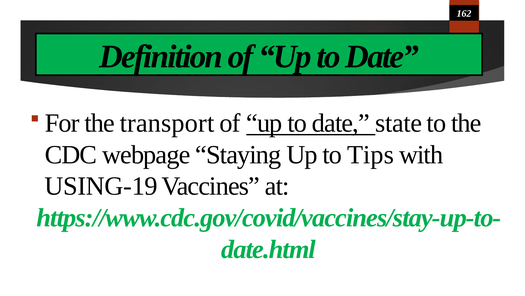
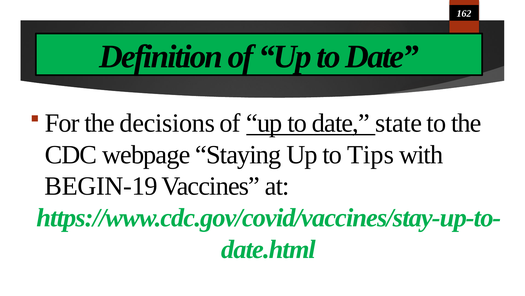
transport: transport -> decisions
USING-19: USING-19 -> BEGIN-19
